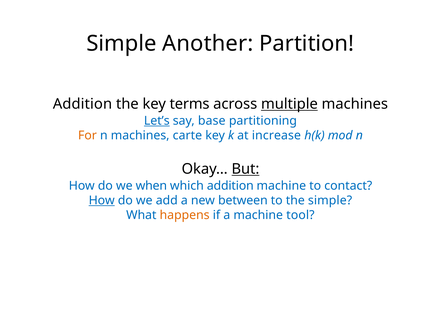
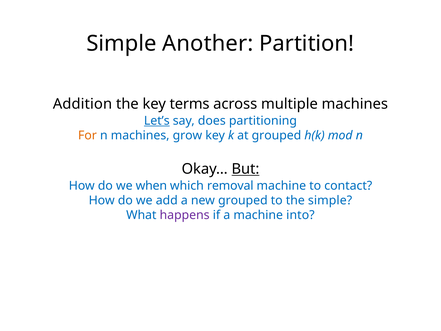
multiple underline: present -> none
base: base -> does
carte: carte -> grow
at increase: increase -> grouped
which addition: addition -> removal
How at (102, 200) underline: present -> none
new between: between -> grouped
happens colour: orange -> purple
tool: tool -> into
